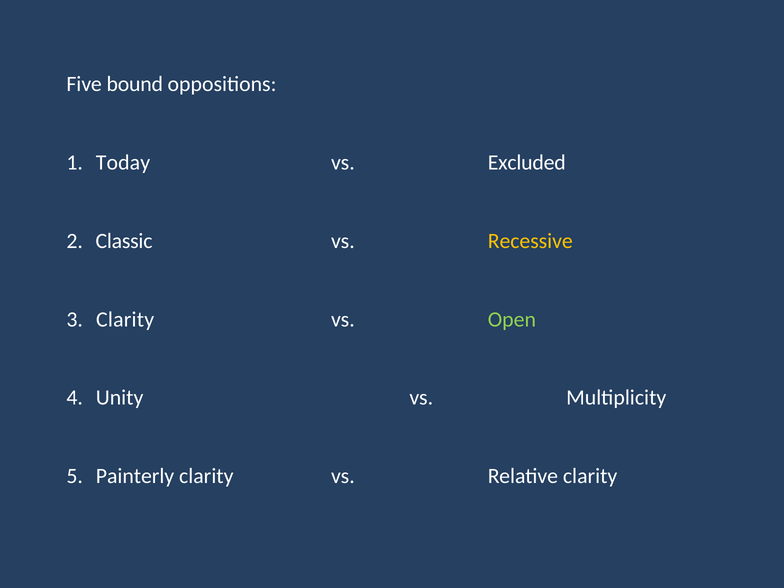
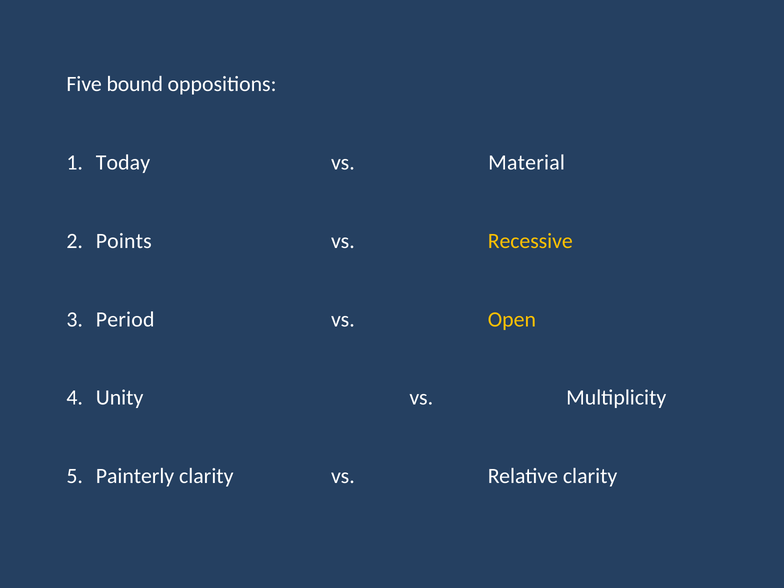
Excluded: Excluded -> Material
Classic: Classic -> Points
Clarity at (125, 319): Clarity -> Period
Open colour: light green -> yellow
